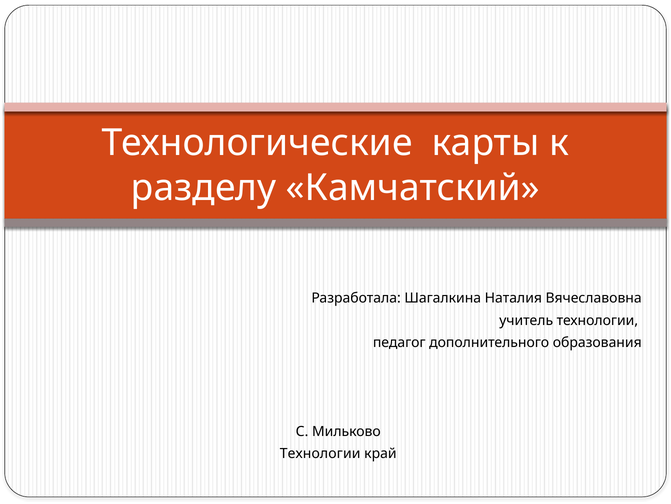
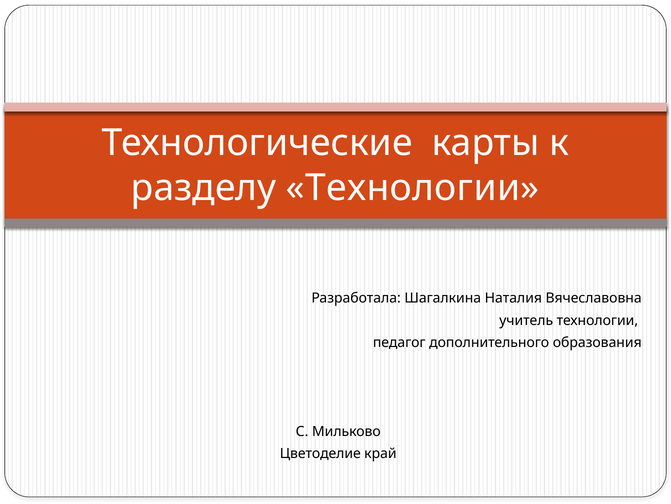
разделу Камчатский: Камчатский -> Технологии
Технологии at (320, 453): Технологии -> Цветоделие
